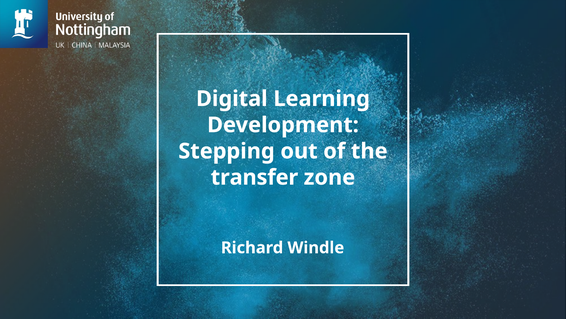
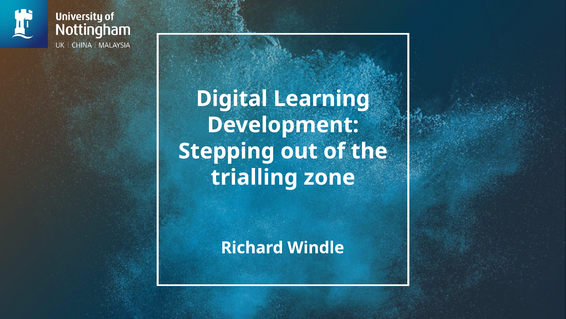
transfer: transfer -> trialling
